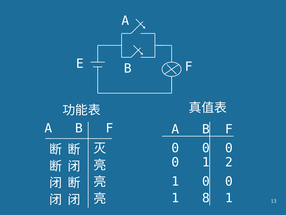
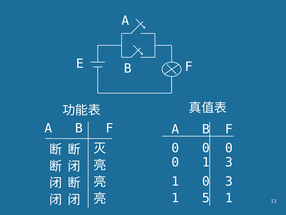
1 2: 2 -> 3
1 0 0: 0 -> 3
8: 8 -> 5
